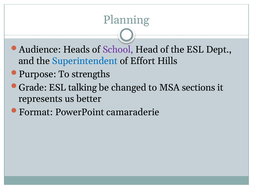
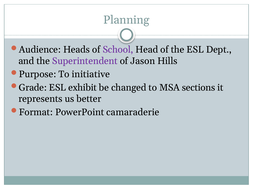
Superintendent colour: blue -> purple
Effort: Effort -> Jason
strengths: strengths -> initiative
talking: talking -> exhibit
